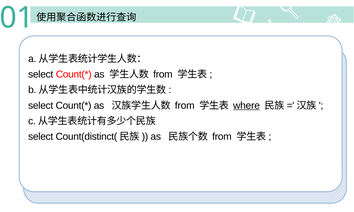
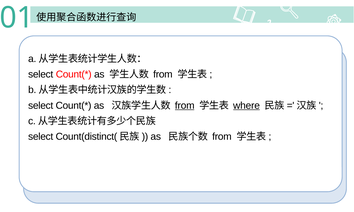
from at (185, 106) underline: none -> present
